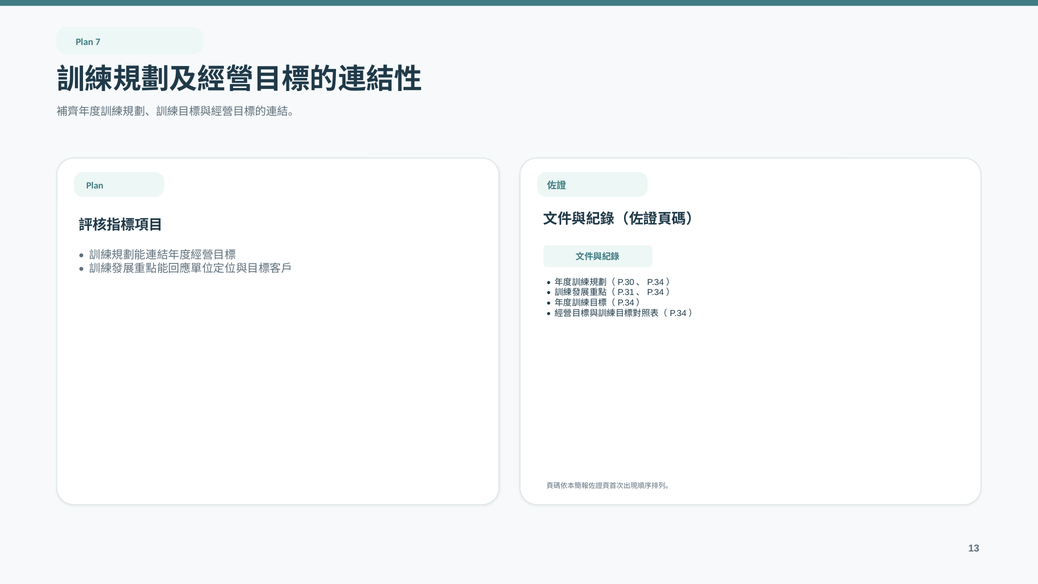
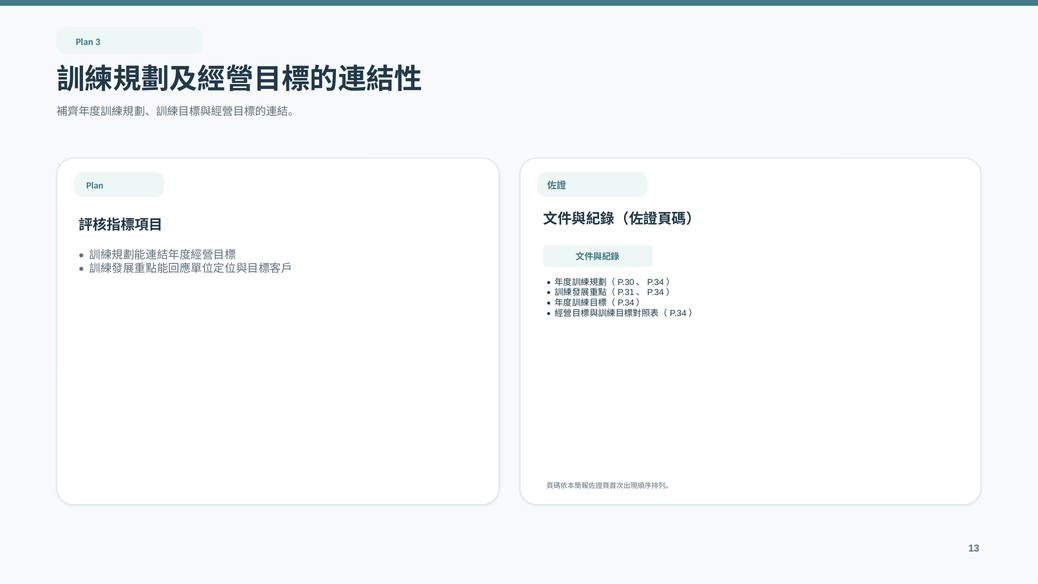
7: 7 -> 3
